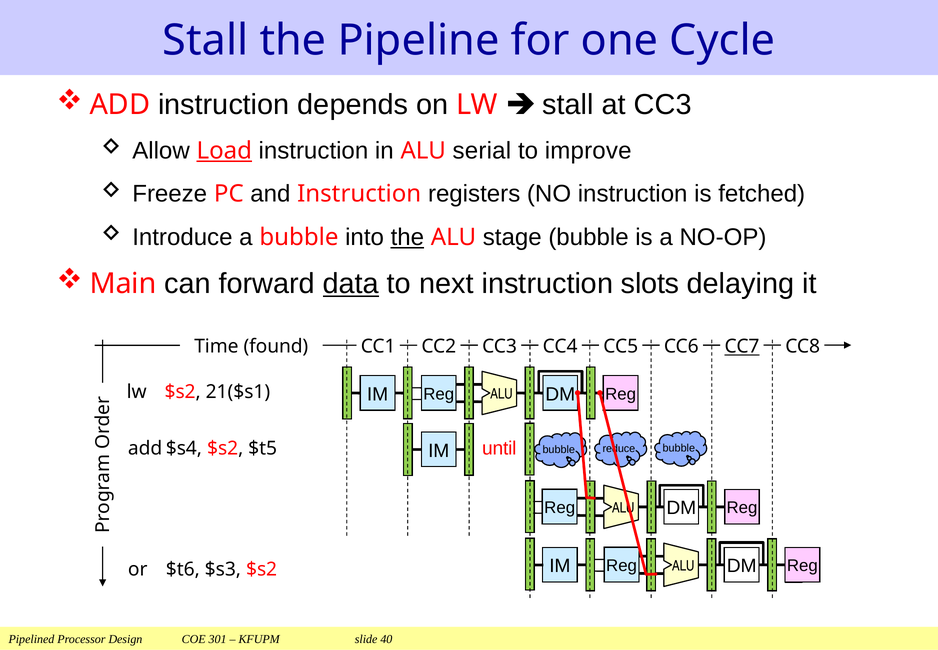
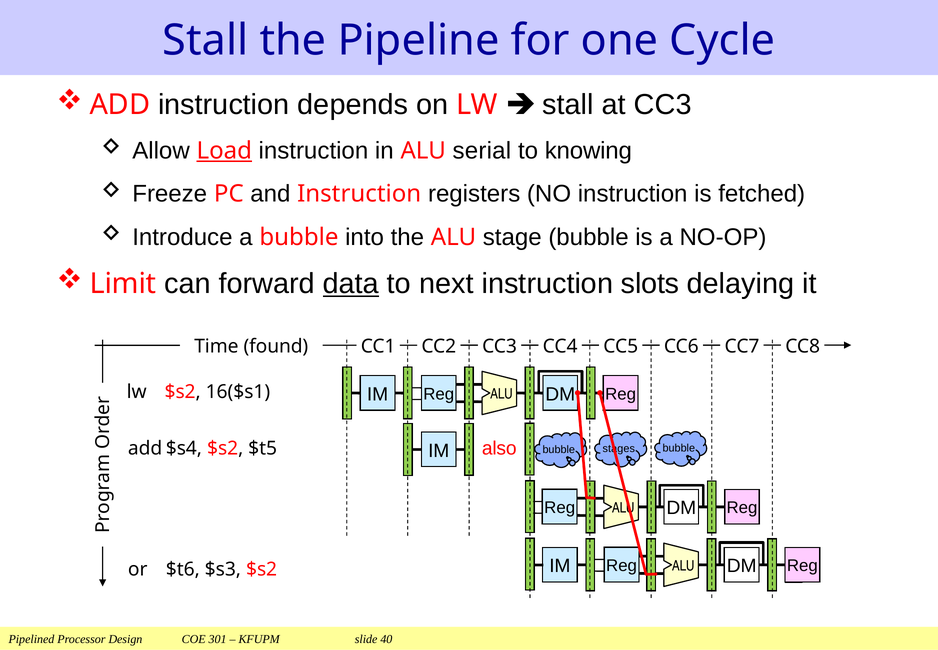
improve: improve -> knowing
the at (407, 237) underline: present -> none
Main: Main -> Limit
CC7 underline: present -> none
21($s1: 21($s1 -> 16($s1
until: until -> also
reduce: reduce -> stages
